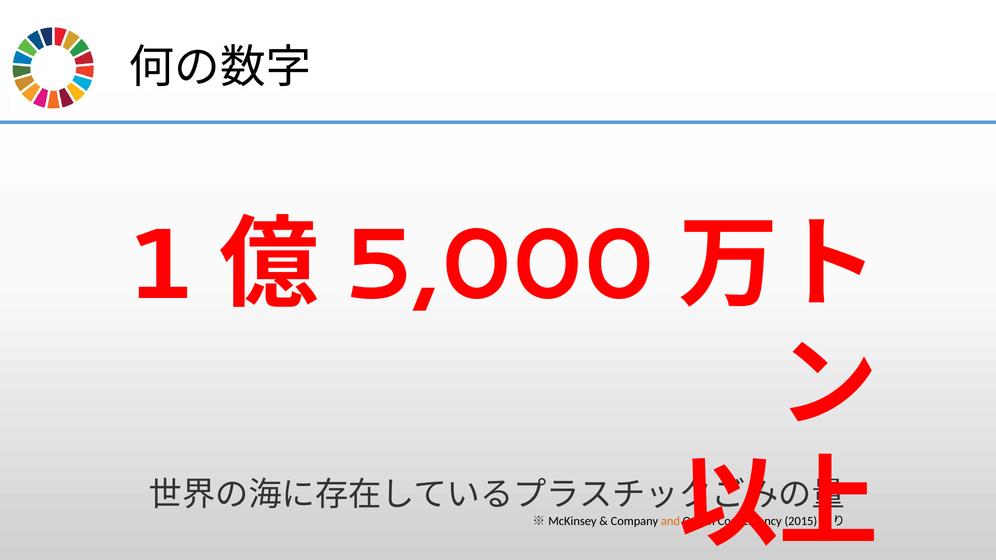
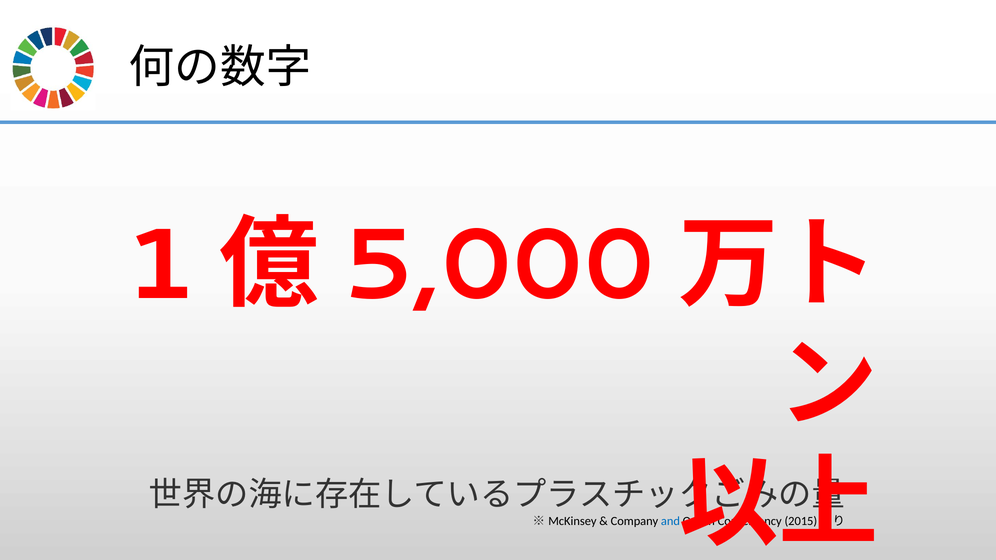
and colour: orange -> blue
